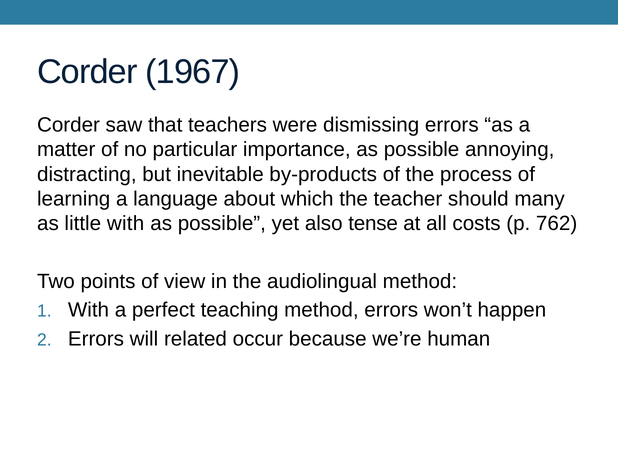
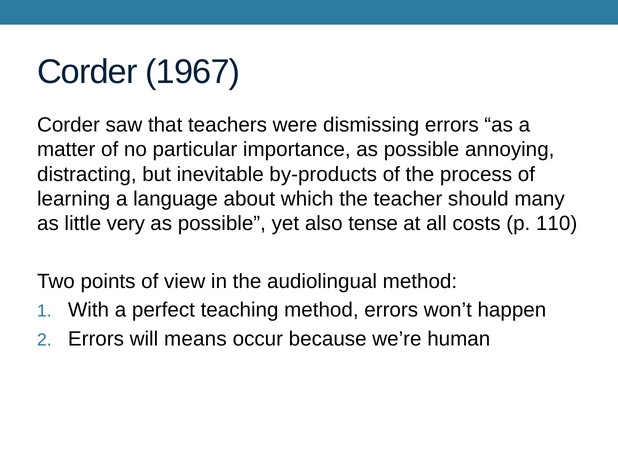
little with: with -> very
762: 762 -> 110
related: related -> means
